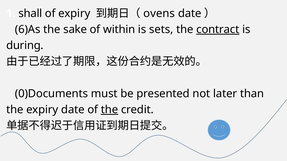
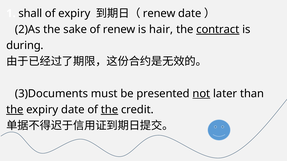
ovens at (159, 13): ovens -> renew
6)As: 6)As -> 2)As
of within: within -> renew
sets: sets -> hair
0)Documents: 0)Documents -> 3)Documents
not underline: none -> present
the at (15, 110) underline: none -> present
